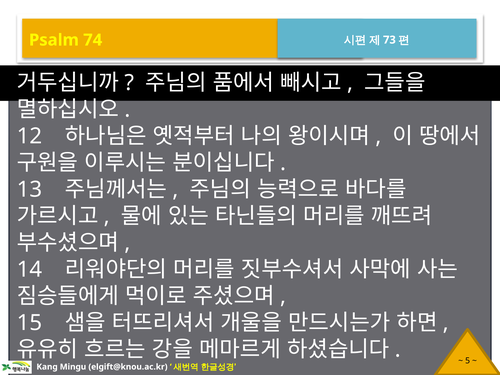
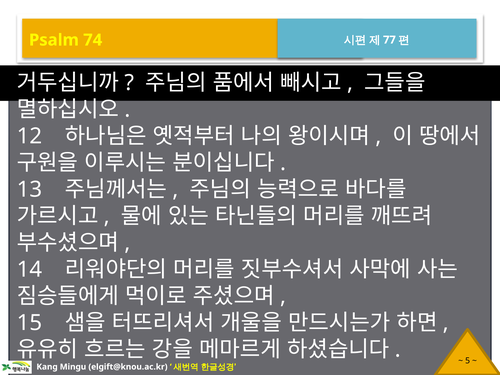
73: 73 -> 77
